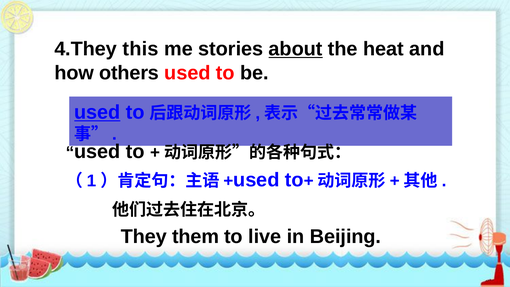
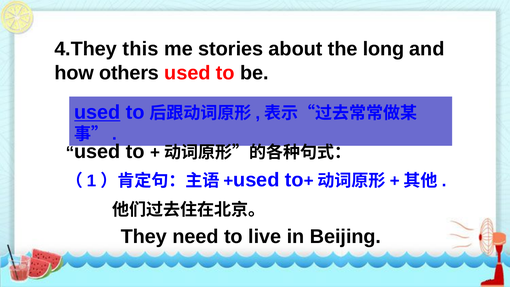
about underline: present -> none
heat: heat -> long
them: them -> need
